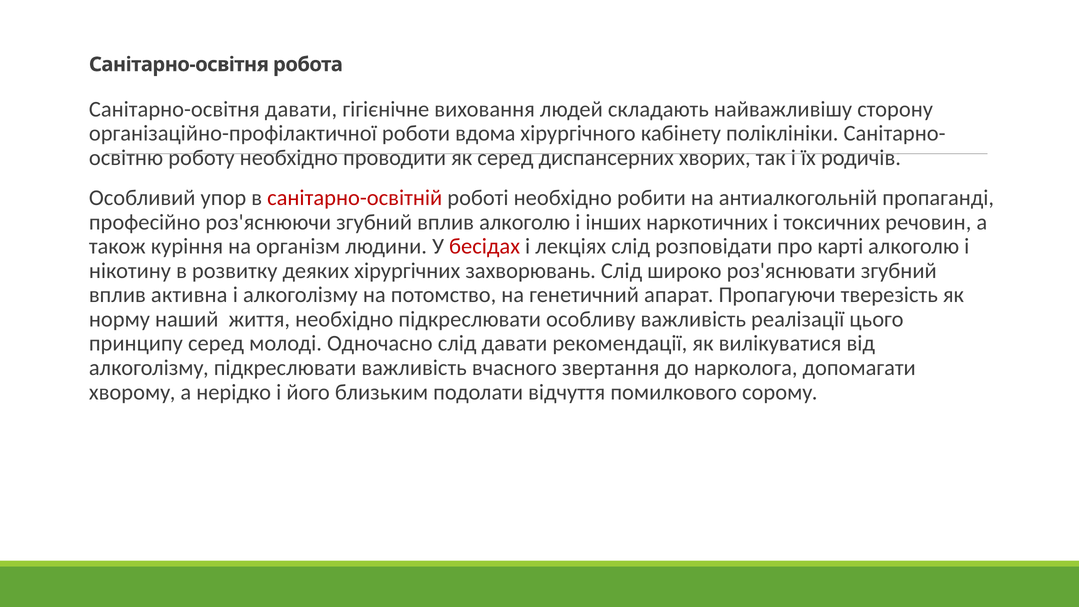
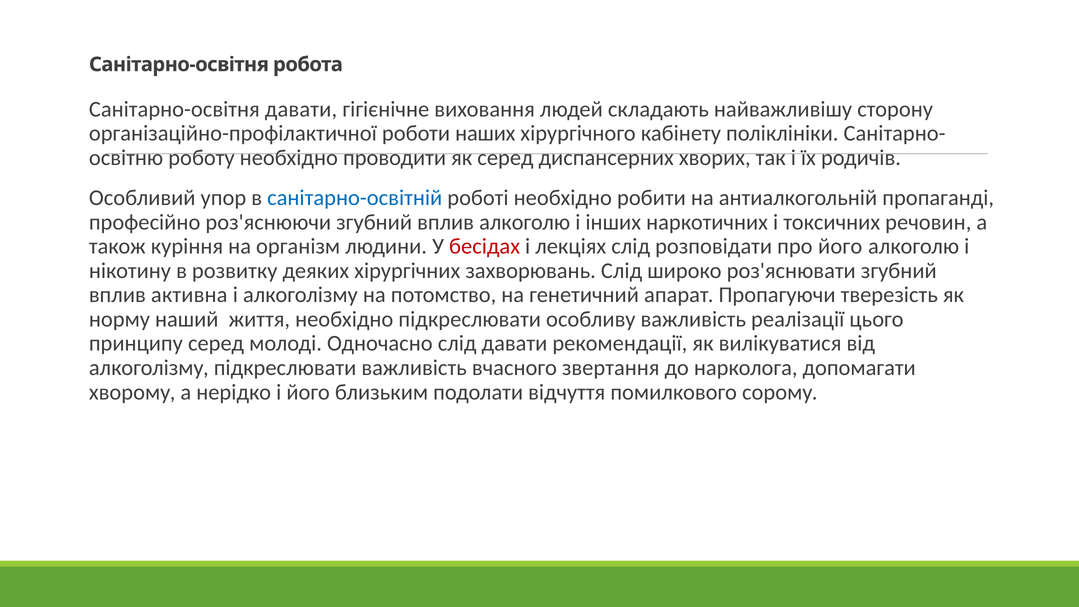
вдома: вдома -> наших
санітарно-освітній colour: red -> blue
про карті: карті -> його
